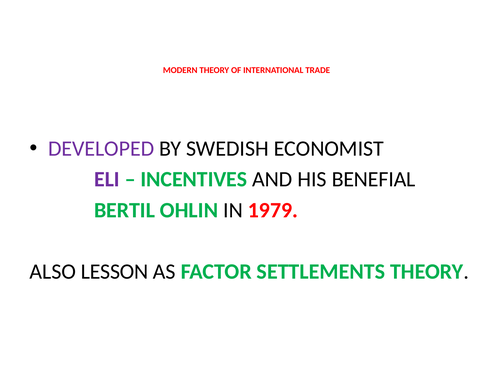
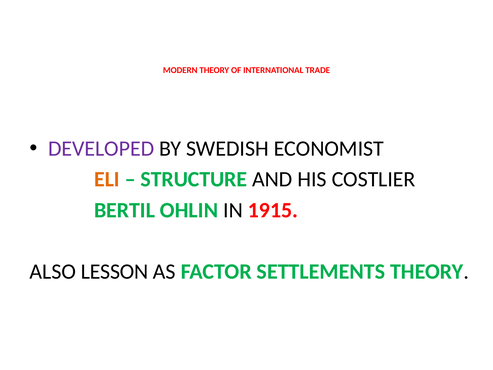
ELI colour: purple -> orange
INCENTIVES: INCENTIVES -> STRUCTURE
BENEFIAL: BENEFIAL -> COSTLIER
1979: 1979 -> 1915
